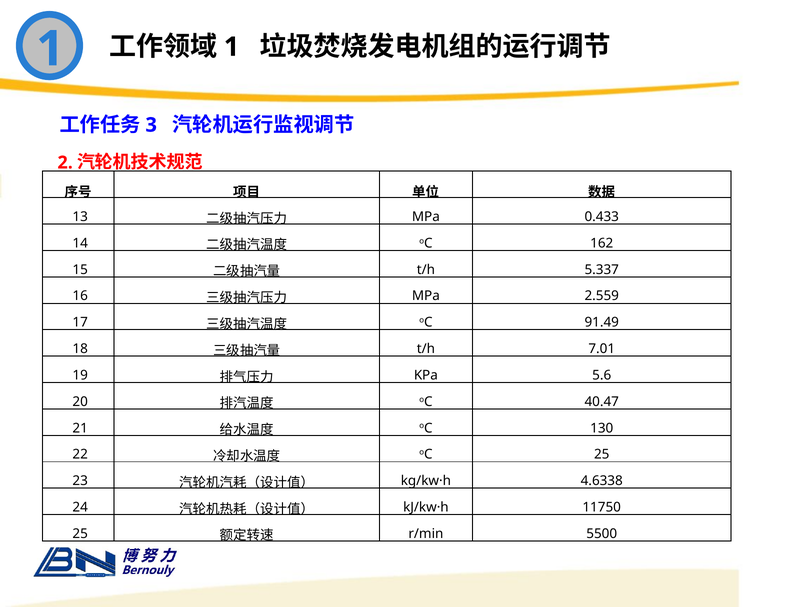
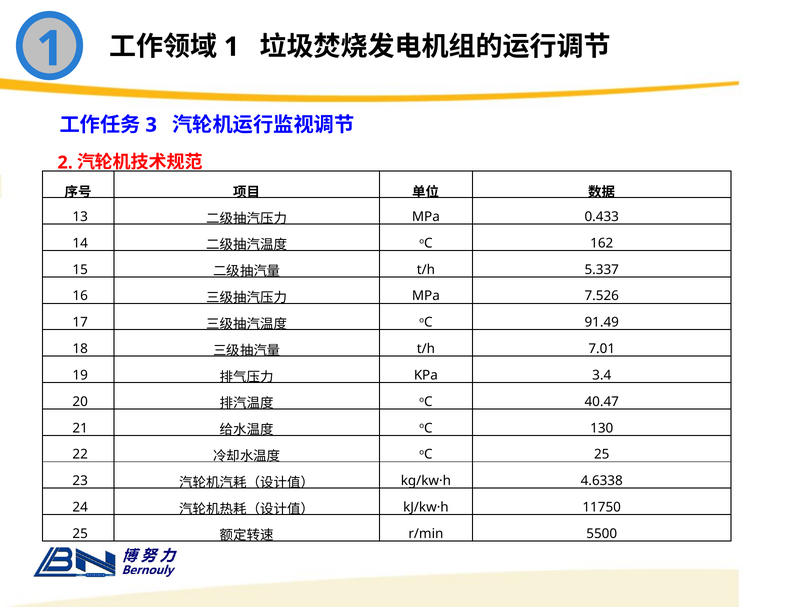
2.559: 2.559 -> 7.526
5.6: 5.6 -> 3.4
